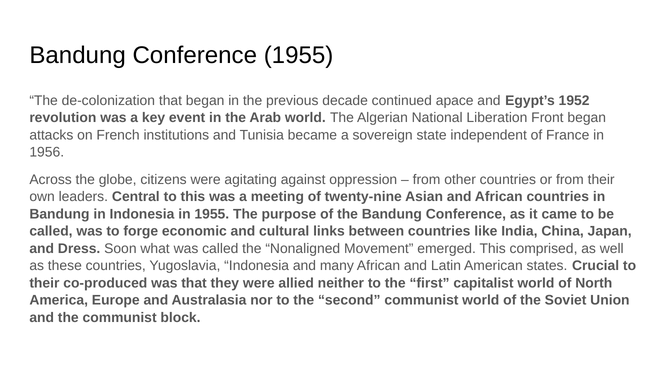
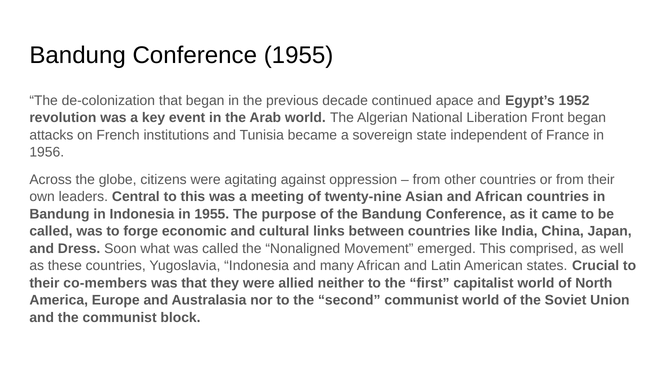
co-produced: co-produced -> co-members
